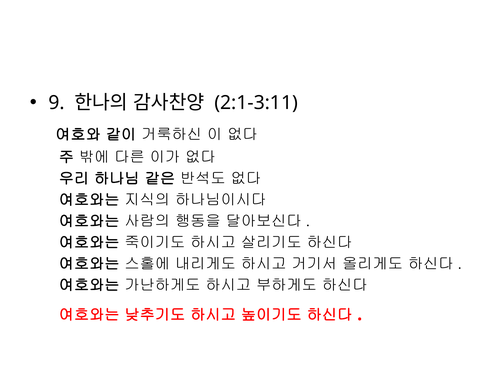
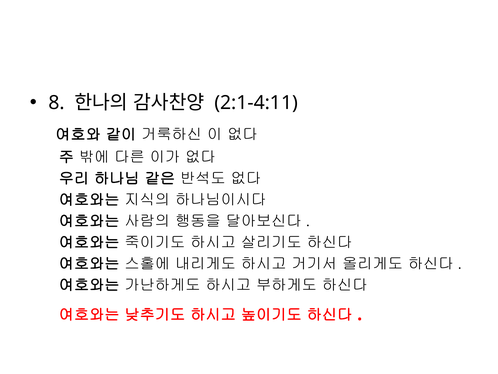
9: 9 -> 8
2:1-3:11: 2:1-3:11 -> 2:1-4:11
